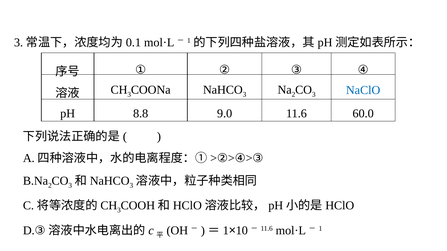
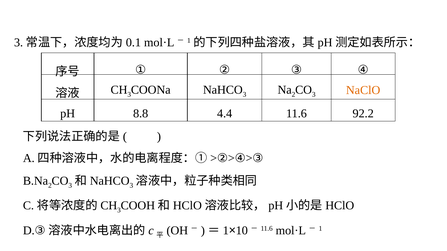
NaClO colour: blue -> orange
9.0: 9.0 -> 4.4
60.0: 60.0 -> 92.2
